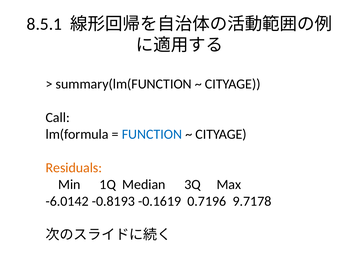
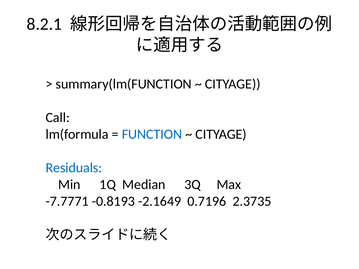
8.5.1: 8.5.1 -> 8.2.1
Residuals colour: orange -> blue
-6.0142: -6.0142 -> -7.7771
-0.1619: -0.1619 -> -2.1649
9.7178: 9.7178 -> 2.3735
